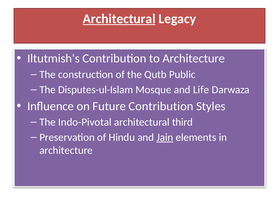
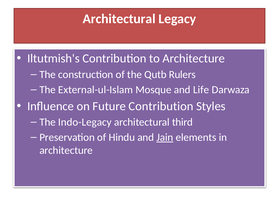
Architectural at (119, 19) underline: present -> none
Public: Public -> Rulers
Disputes-ul-Islam: Disputes-ul-Islam -> External-ul-Islam
Indo-Pivotal: Indo-Pivotal -> Indo-Legacy
